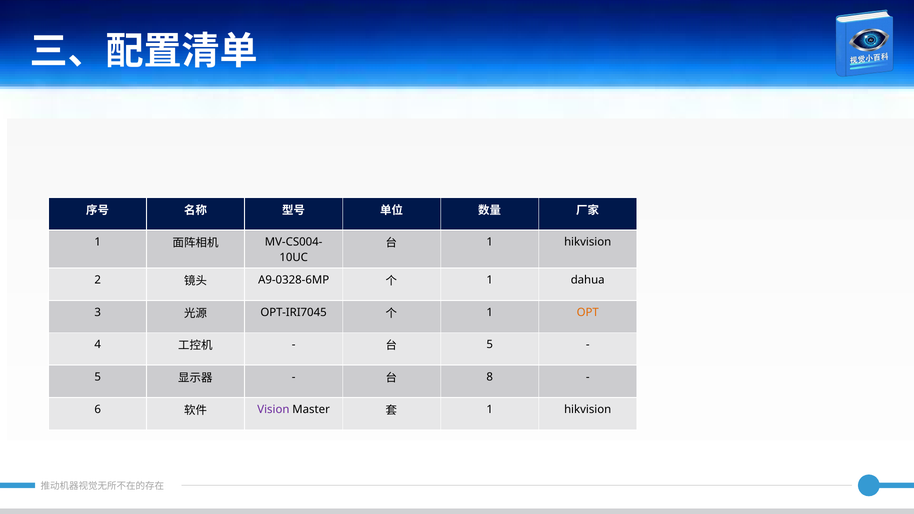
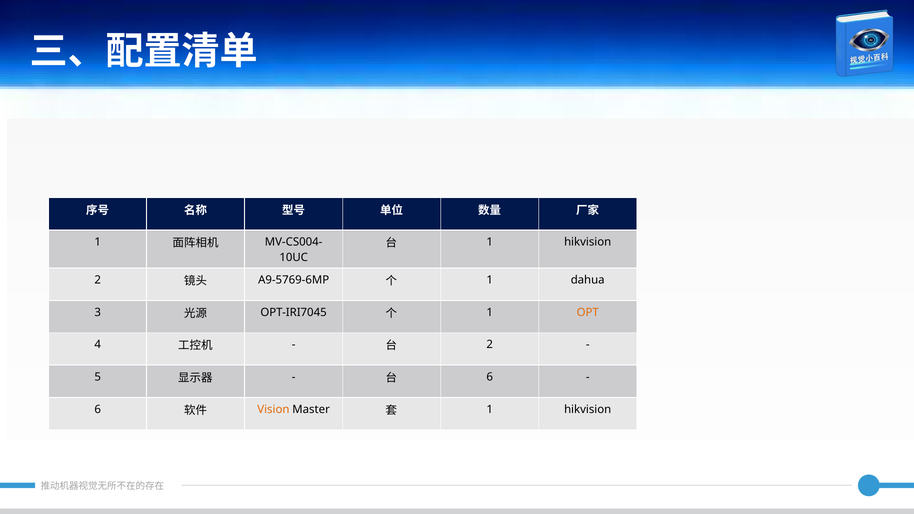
A9-0328-6MP: A9-0328-6MP -> A9-5769-6MP
5 at (490, 345): 5 -> 2
8 at (490, 377): 8 -> 6
Vision colour: purple -> orange
